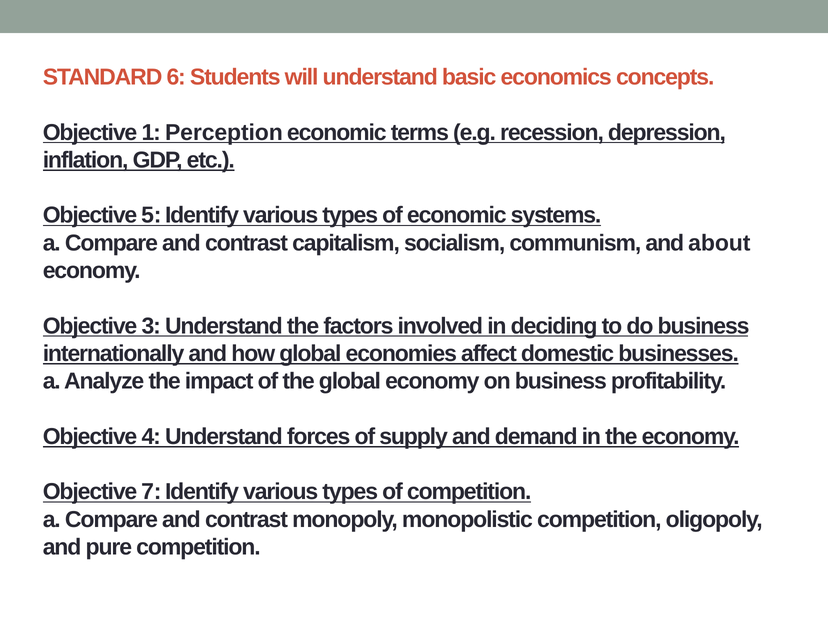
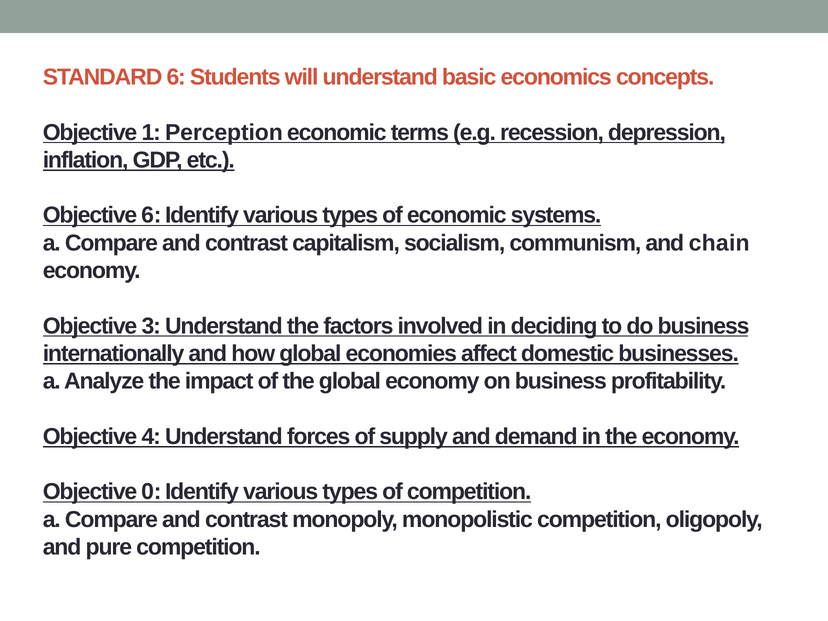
Objective 5: 5 -> 6
about: about -> chain
7: 7 -> 0
